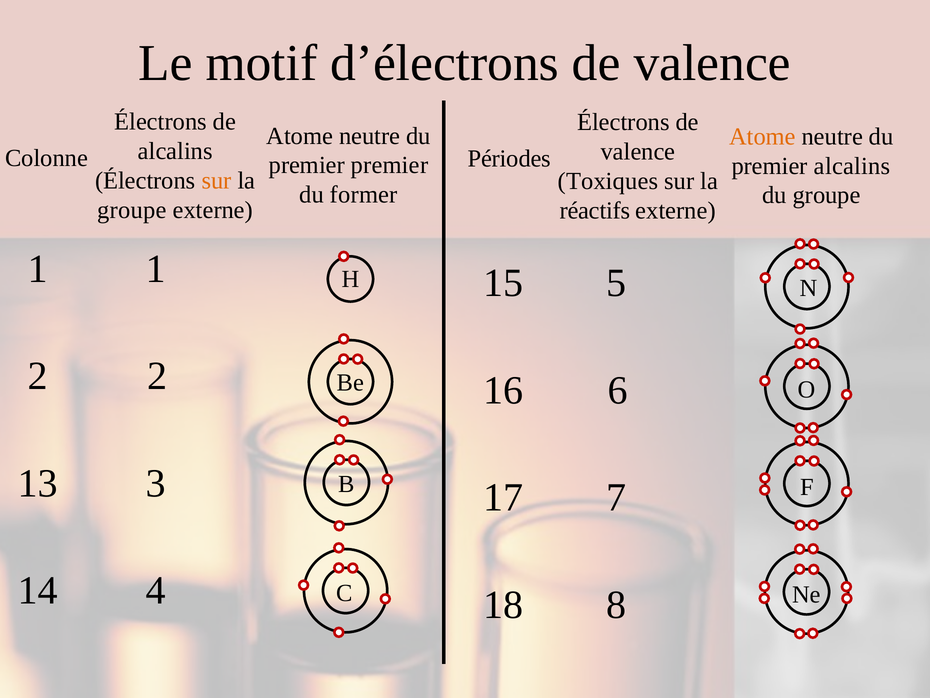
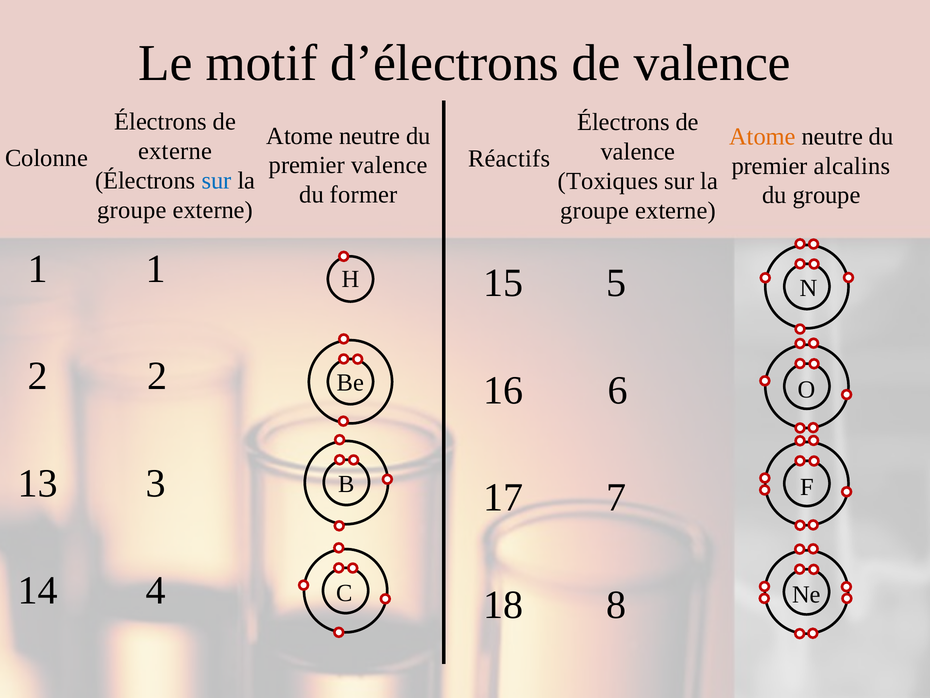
alcalins at (175, 151): alcalins -> externe
Périodes: Périodes -> Réactifs
premier premier: premier -> valence
sur at (217, 180) colour: orange -> blue
réactifs at (595, 210): réactifs -> groupe
